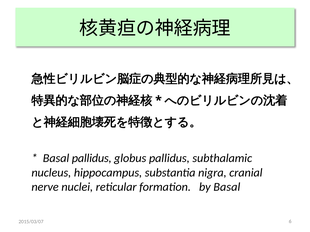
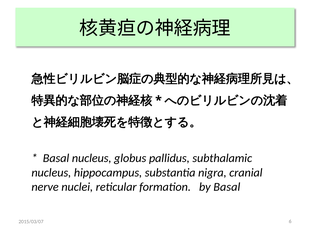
Basal pallidus: pallidus -> nucleus
